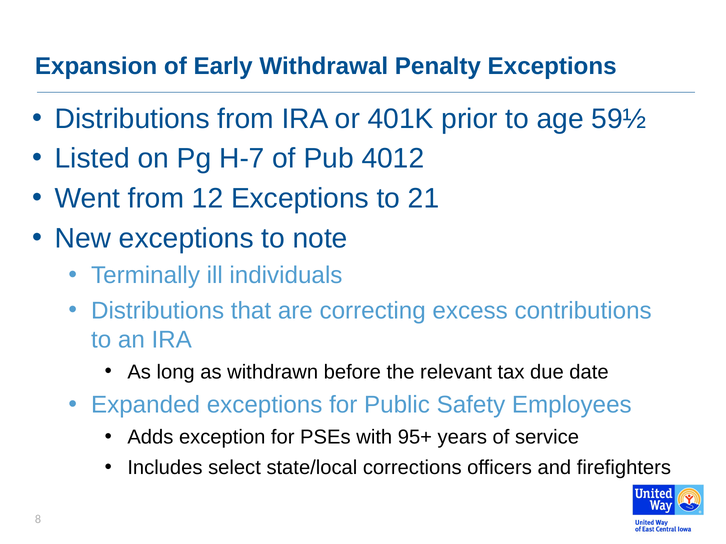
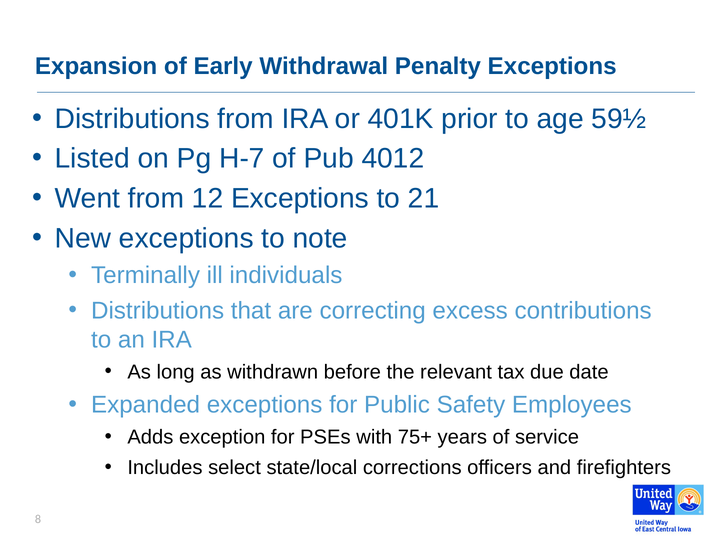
95+: 95+ -> 75+
